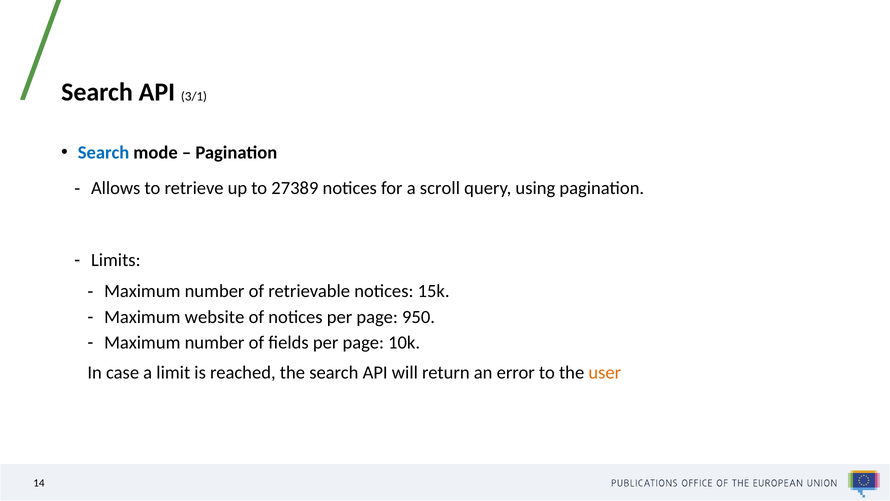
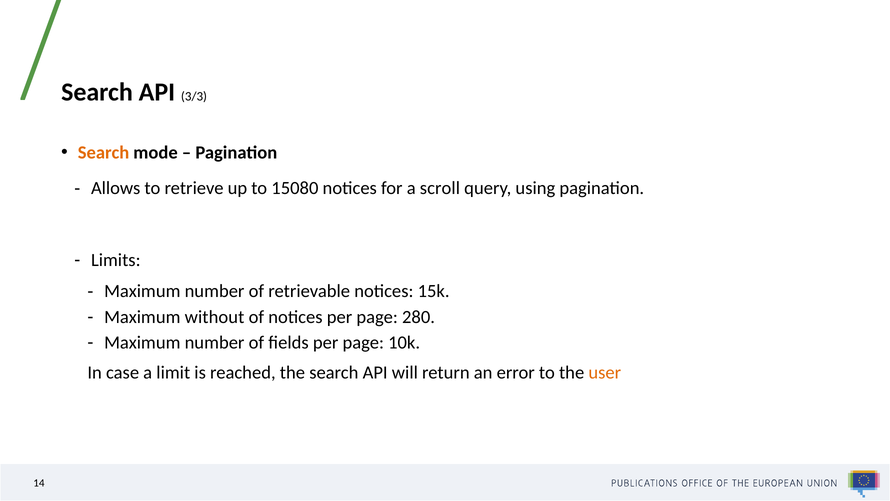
3/1: 3/1 -> 3/3
Search at (104, 152) colour: blue -> orange
27389: 27389 -> 15080
website: website -> without
950: 950 -> 280
